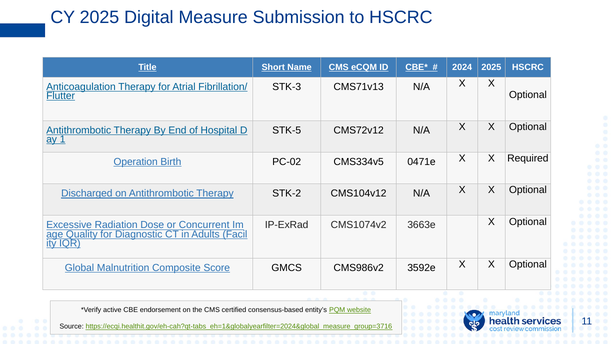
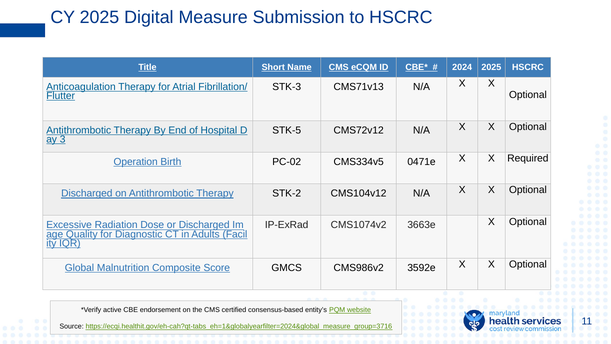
1: 1 -> 3
or Concurrent: Concurrent -> Discharged
